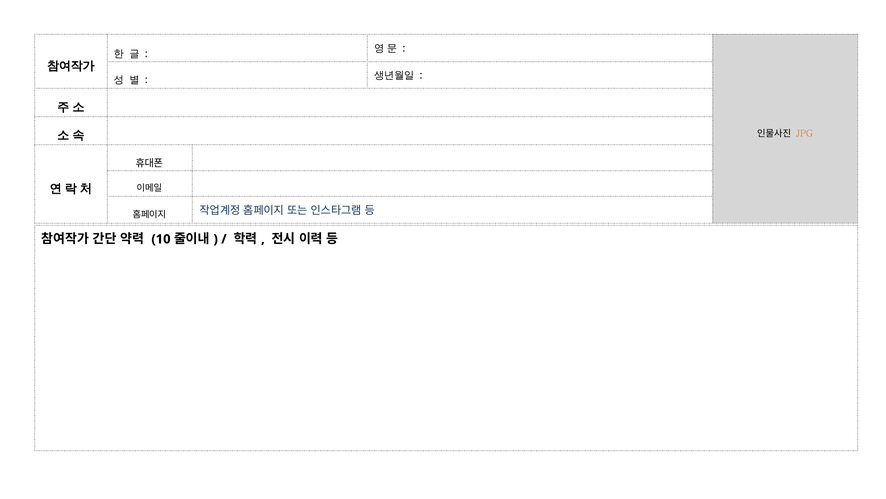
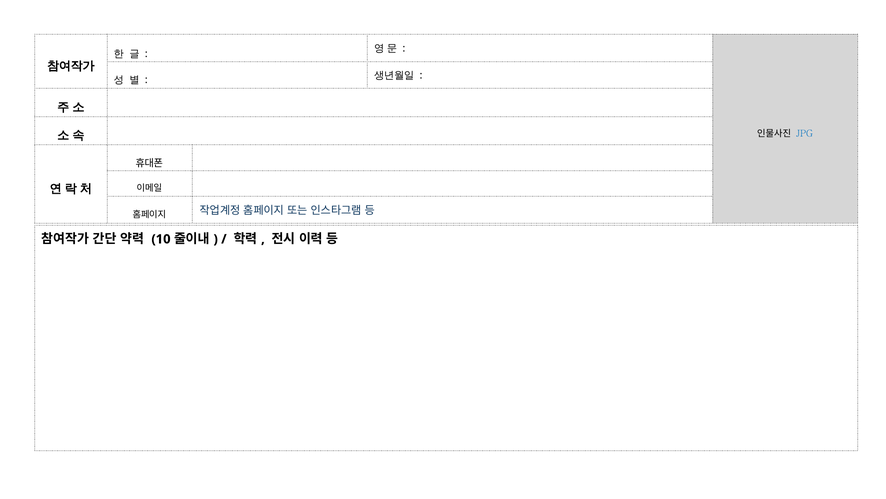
JPG colour: orange -> blue
